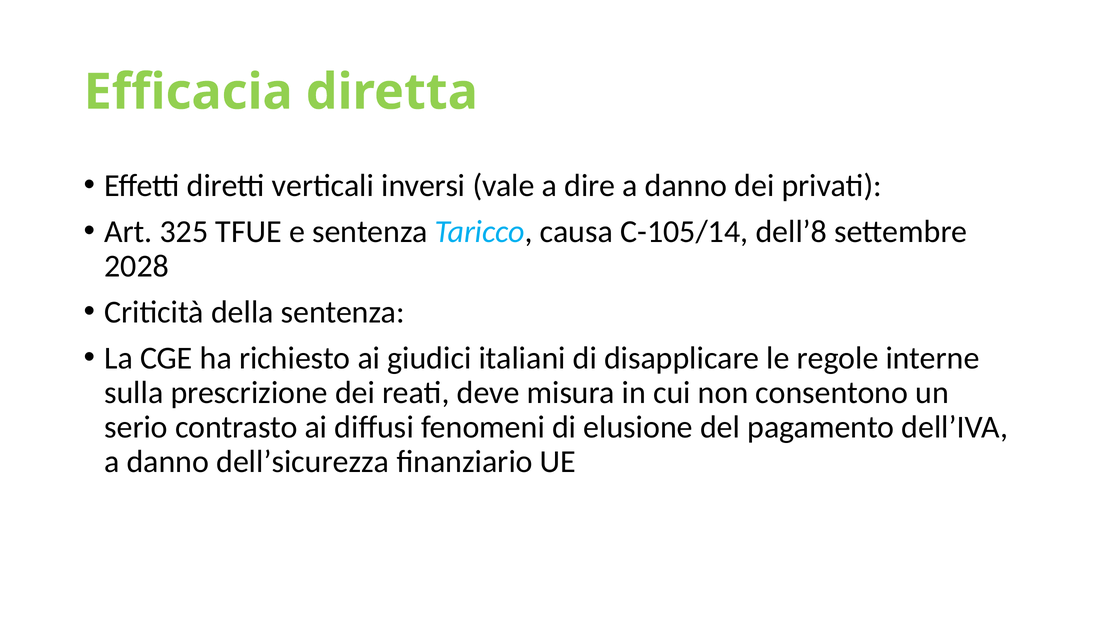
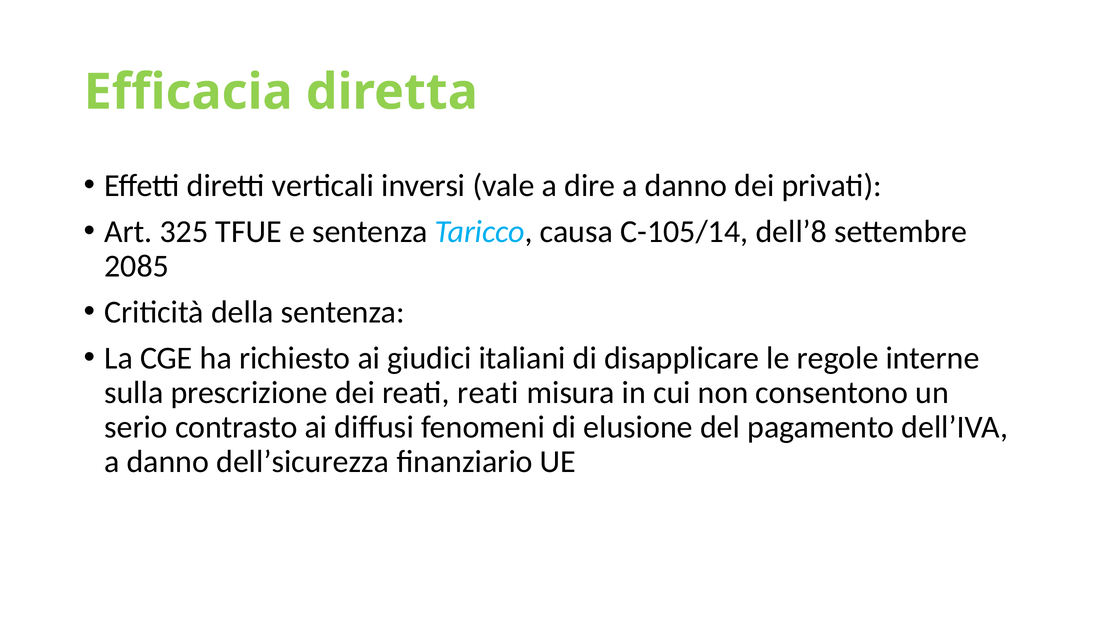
2028: 2028 -> 2085
reati deve: deve -> reati
